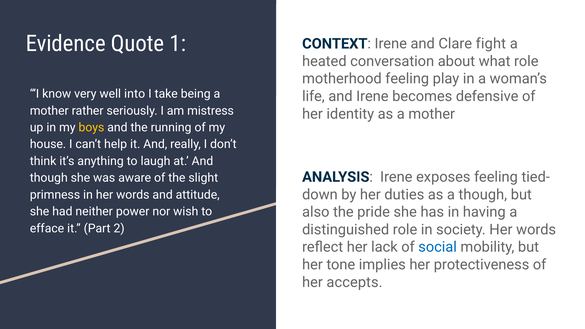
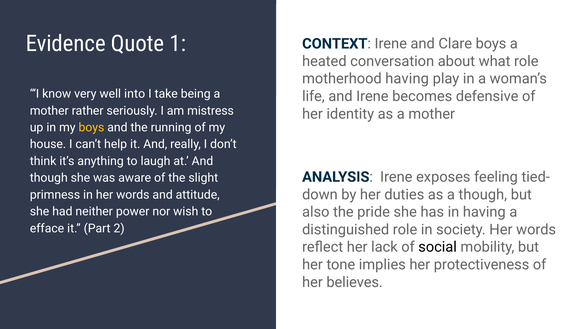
Clare fight: fight -> boys
motherhood feeling: feeling -> having
social colour: blue -> black
accepts: accepts -> believes
